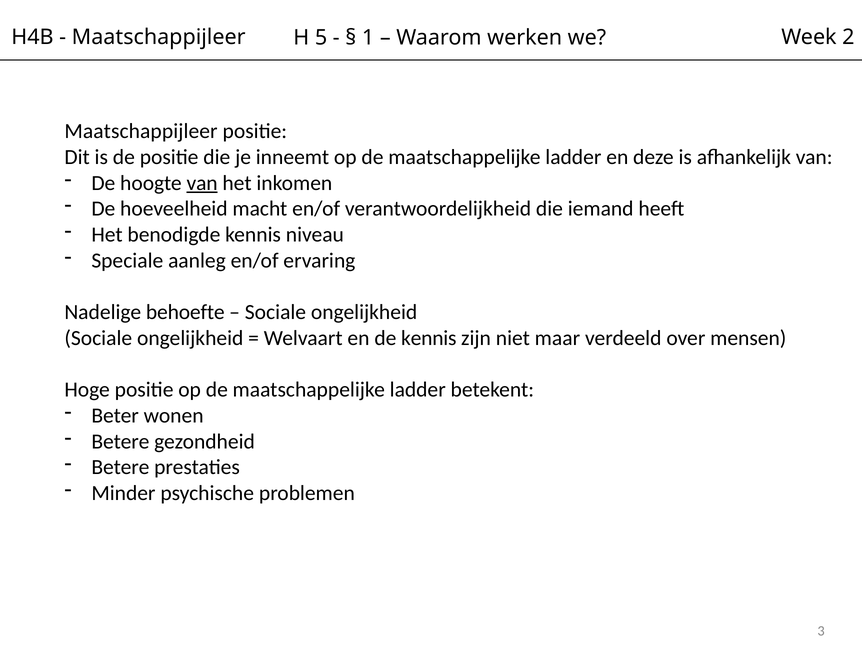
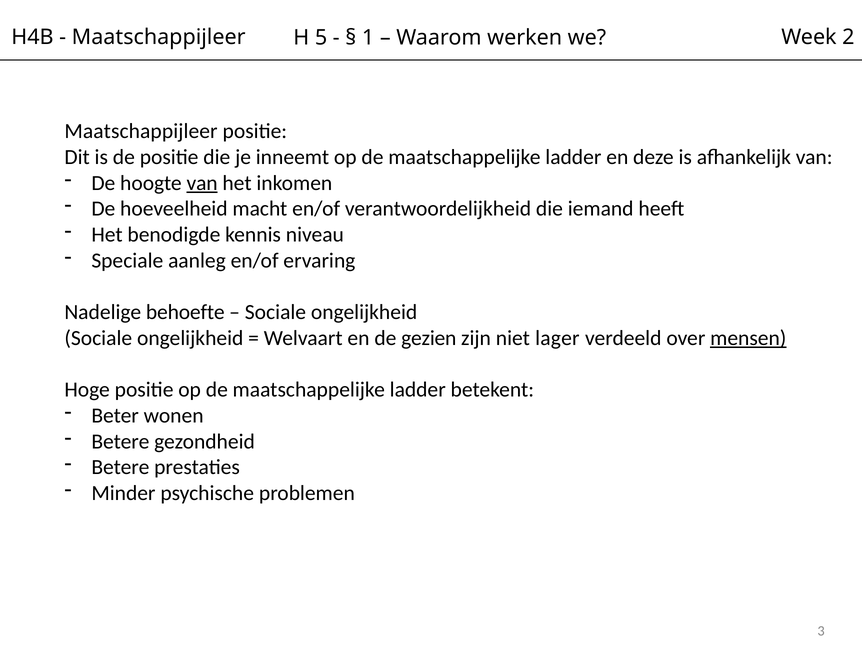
de kennis: kennis -> gezien
maar: maar -> lager
mensen underline: none -> present
